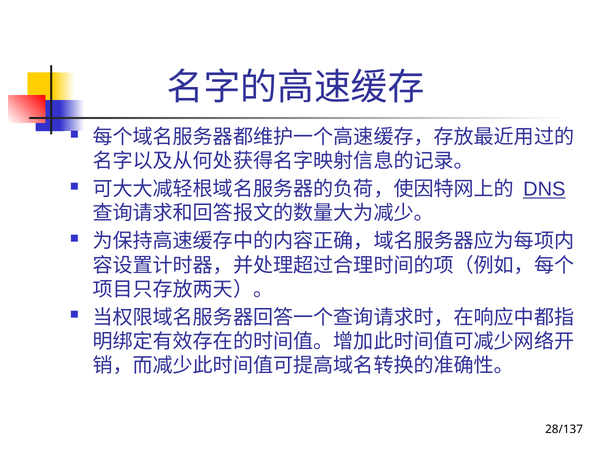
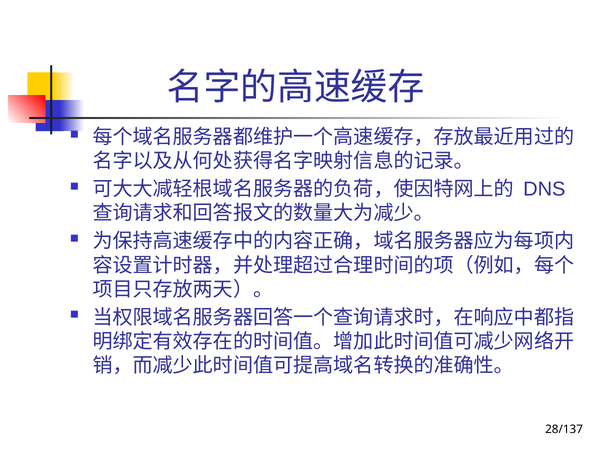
DNS underline: present -> none
